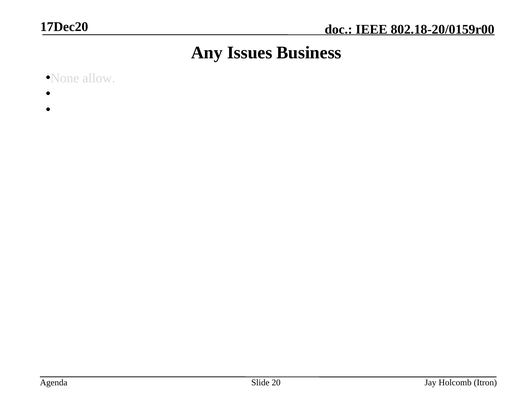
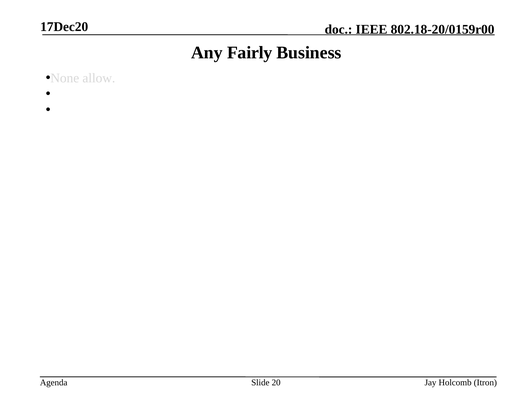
Issues: Issues -> Fairly
